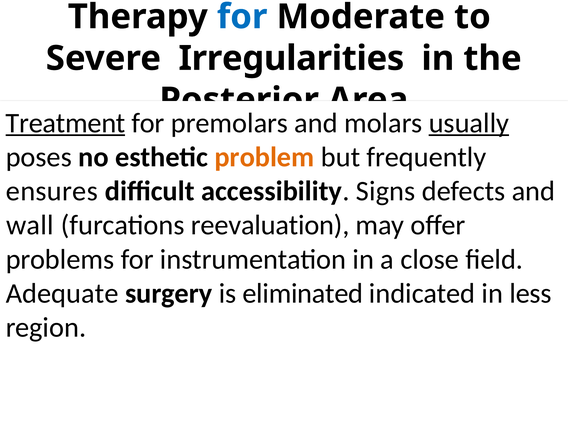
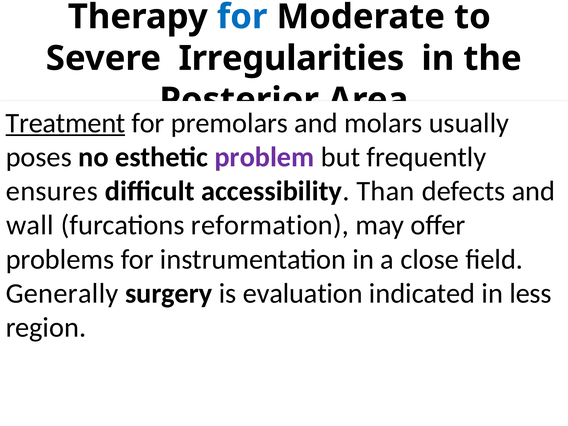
usually underline: present -> none
problem colour: orange -> purple
Signs: Signs -> Than
reevaluation: reevaluation -> reformation
Adequate: Adequate -> Generally
eliminated: eliminated -> evaluation
